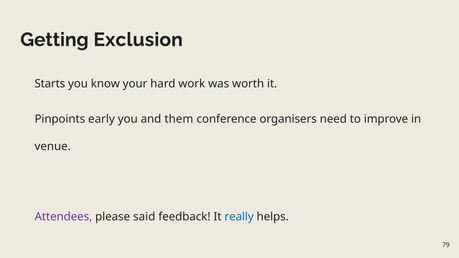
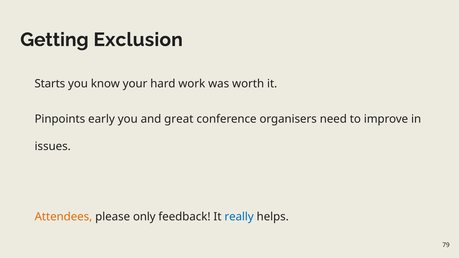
them: them -> great
venue: venue -> issues
Attendees colour: purple -> orange
said: said -> only
